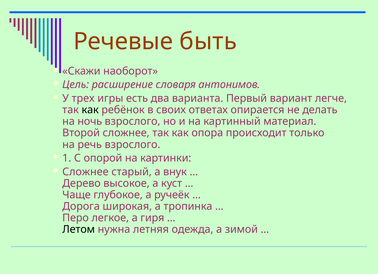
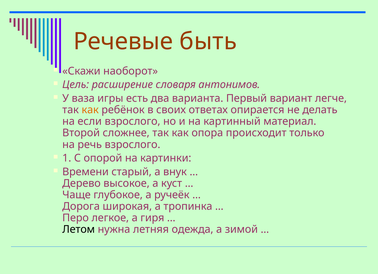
трех: трех -> ваза
как at (90, 110) colour: black -> orange
ночь: ночь -> если
Сложнее at (85, 172): Сложнее -> Времени
